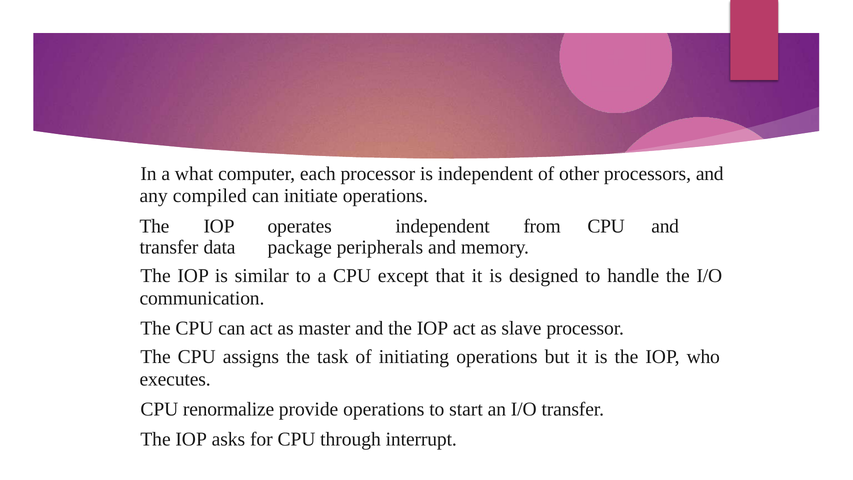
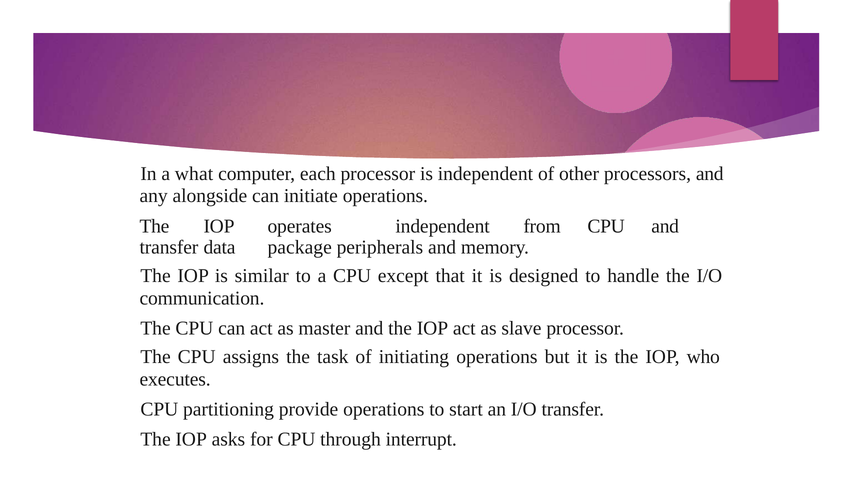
compiled: compiled -> alongside
renormalize: renormalize -> partitioning
